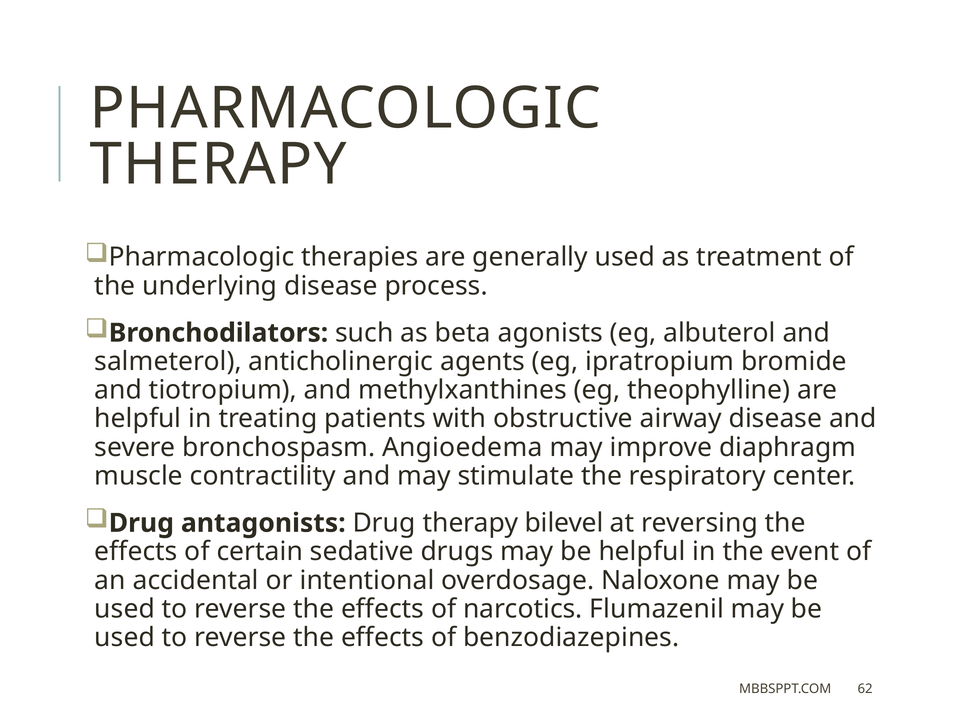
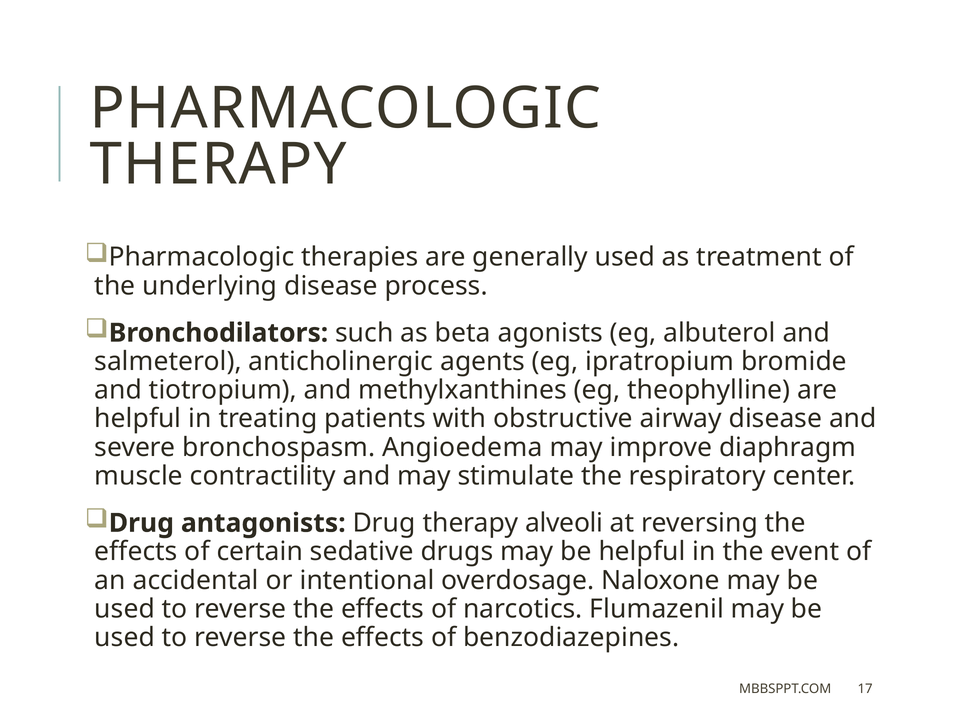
bilevel: bilevel -> alveoli
62: 62 -> 17
